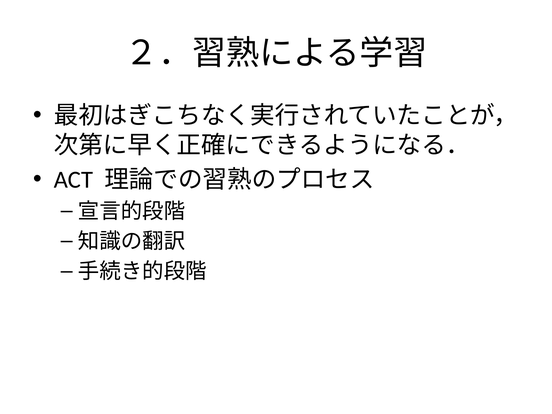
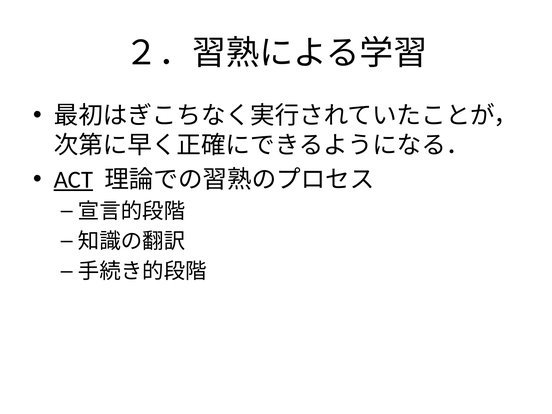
ACT underline: none -> present
